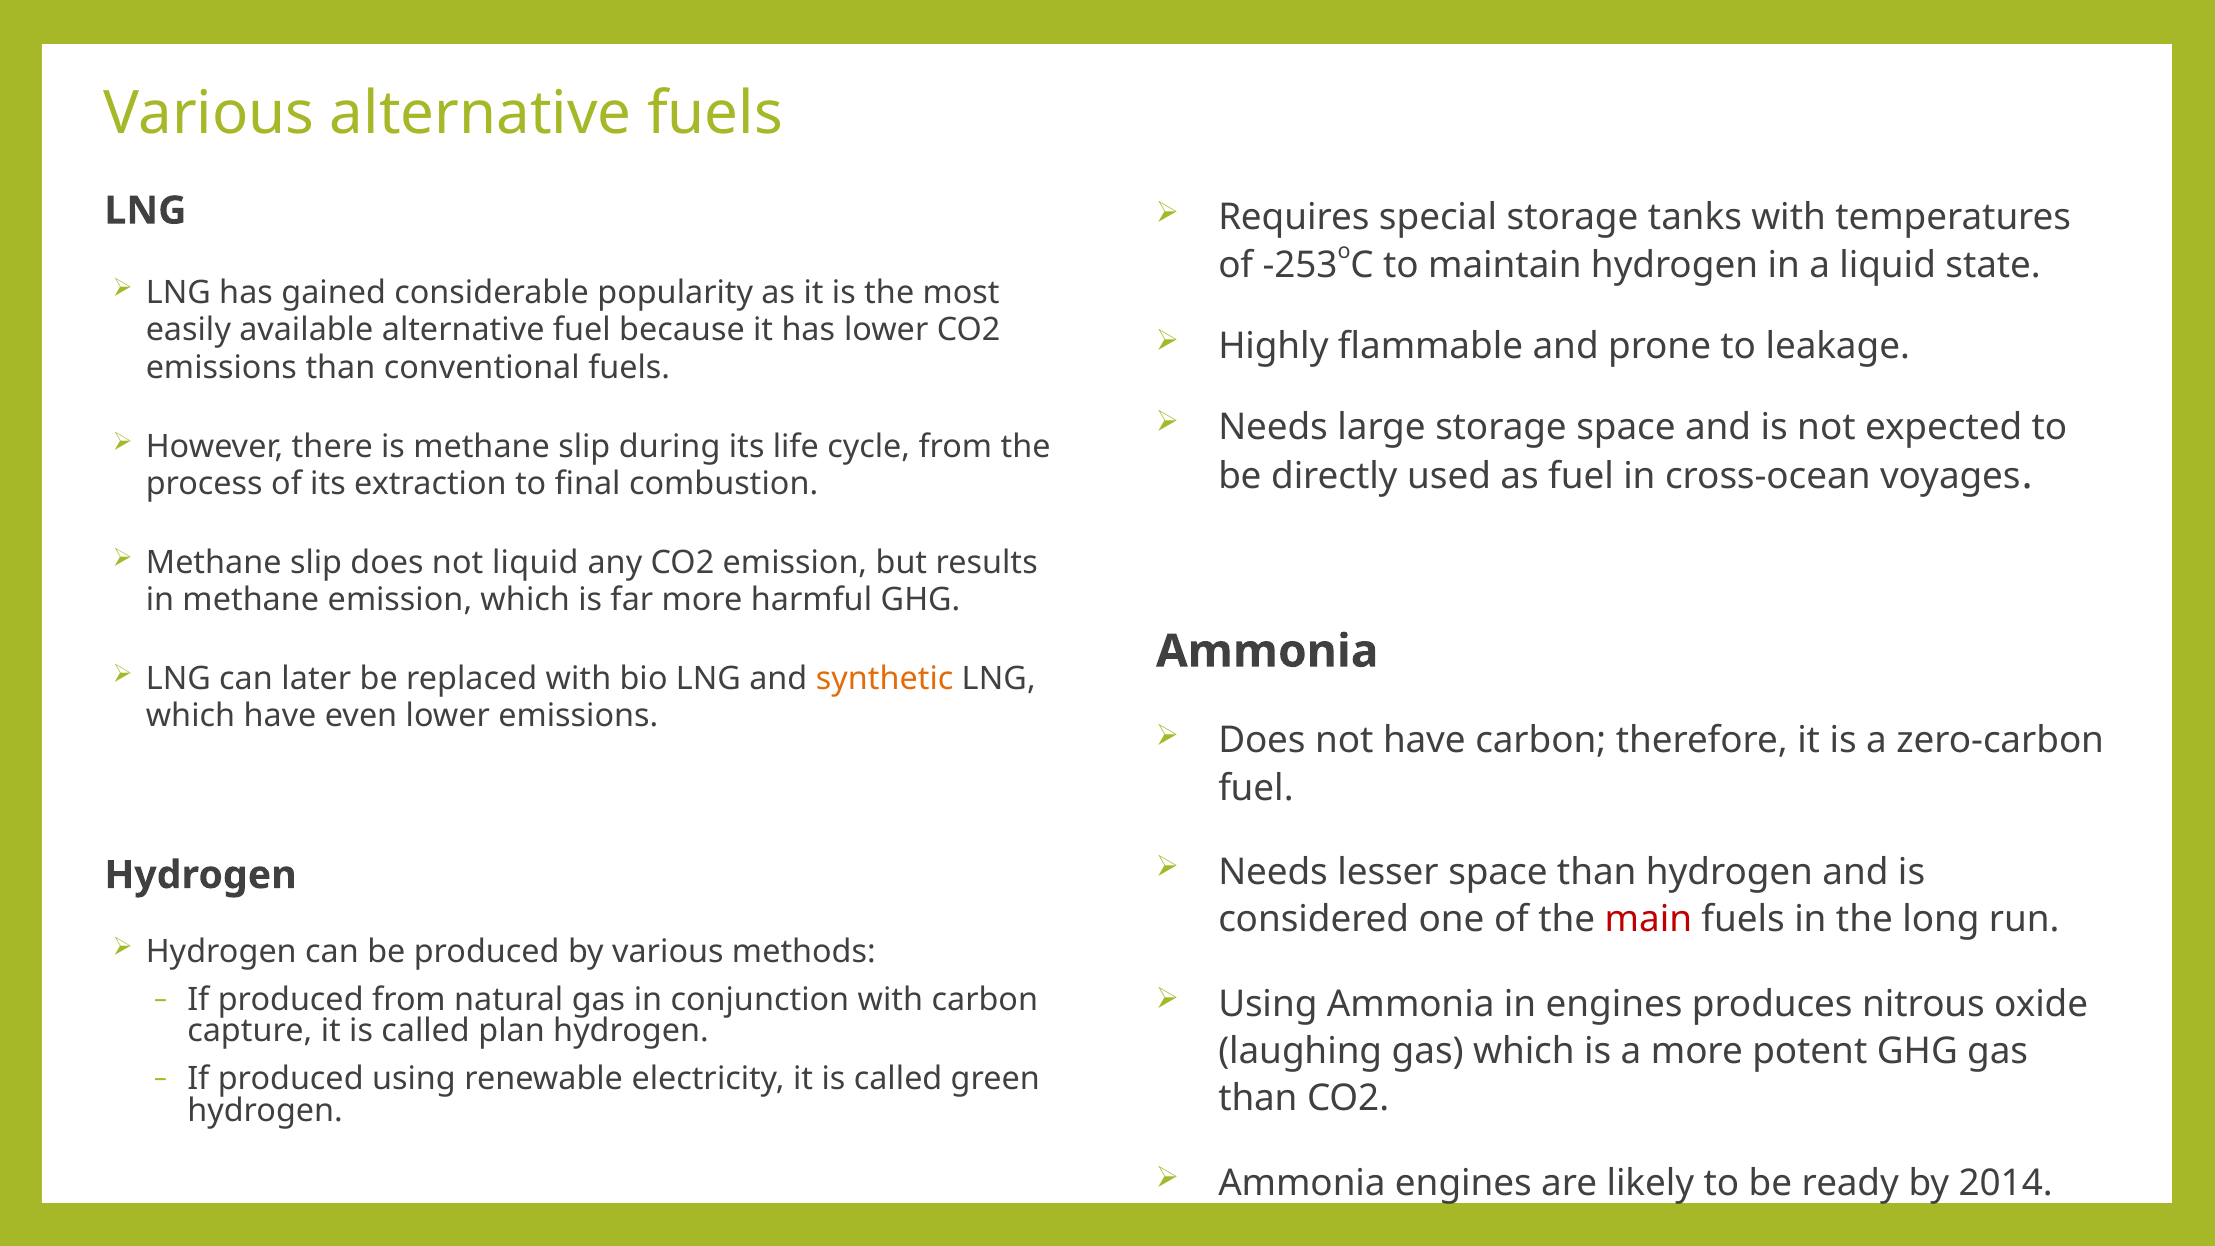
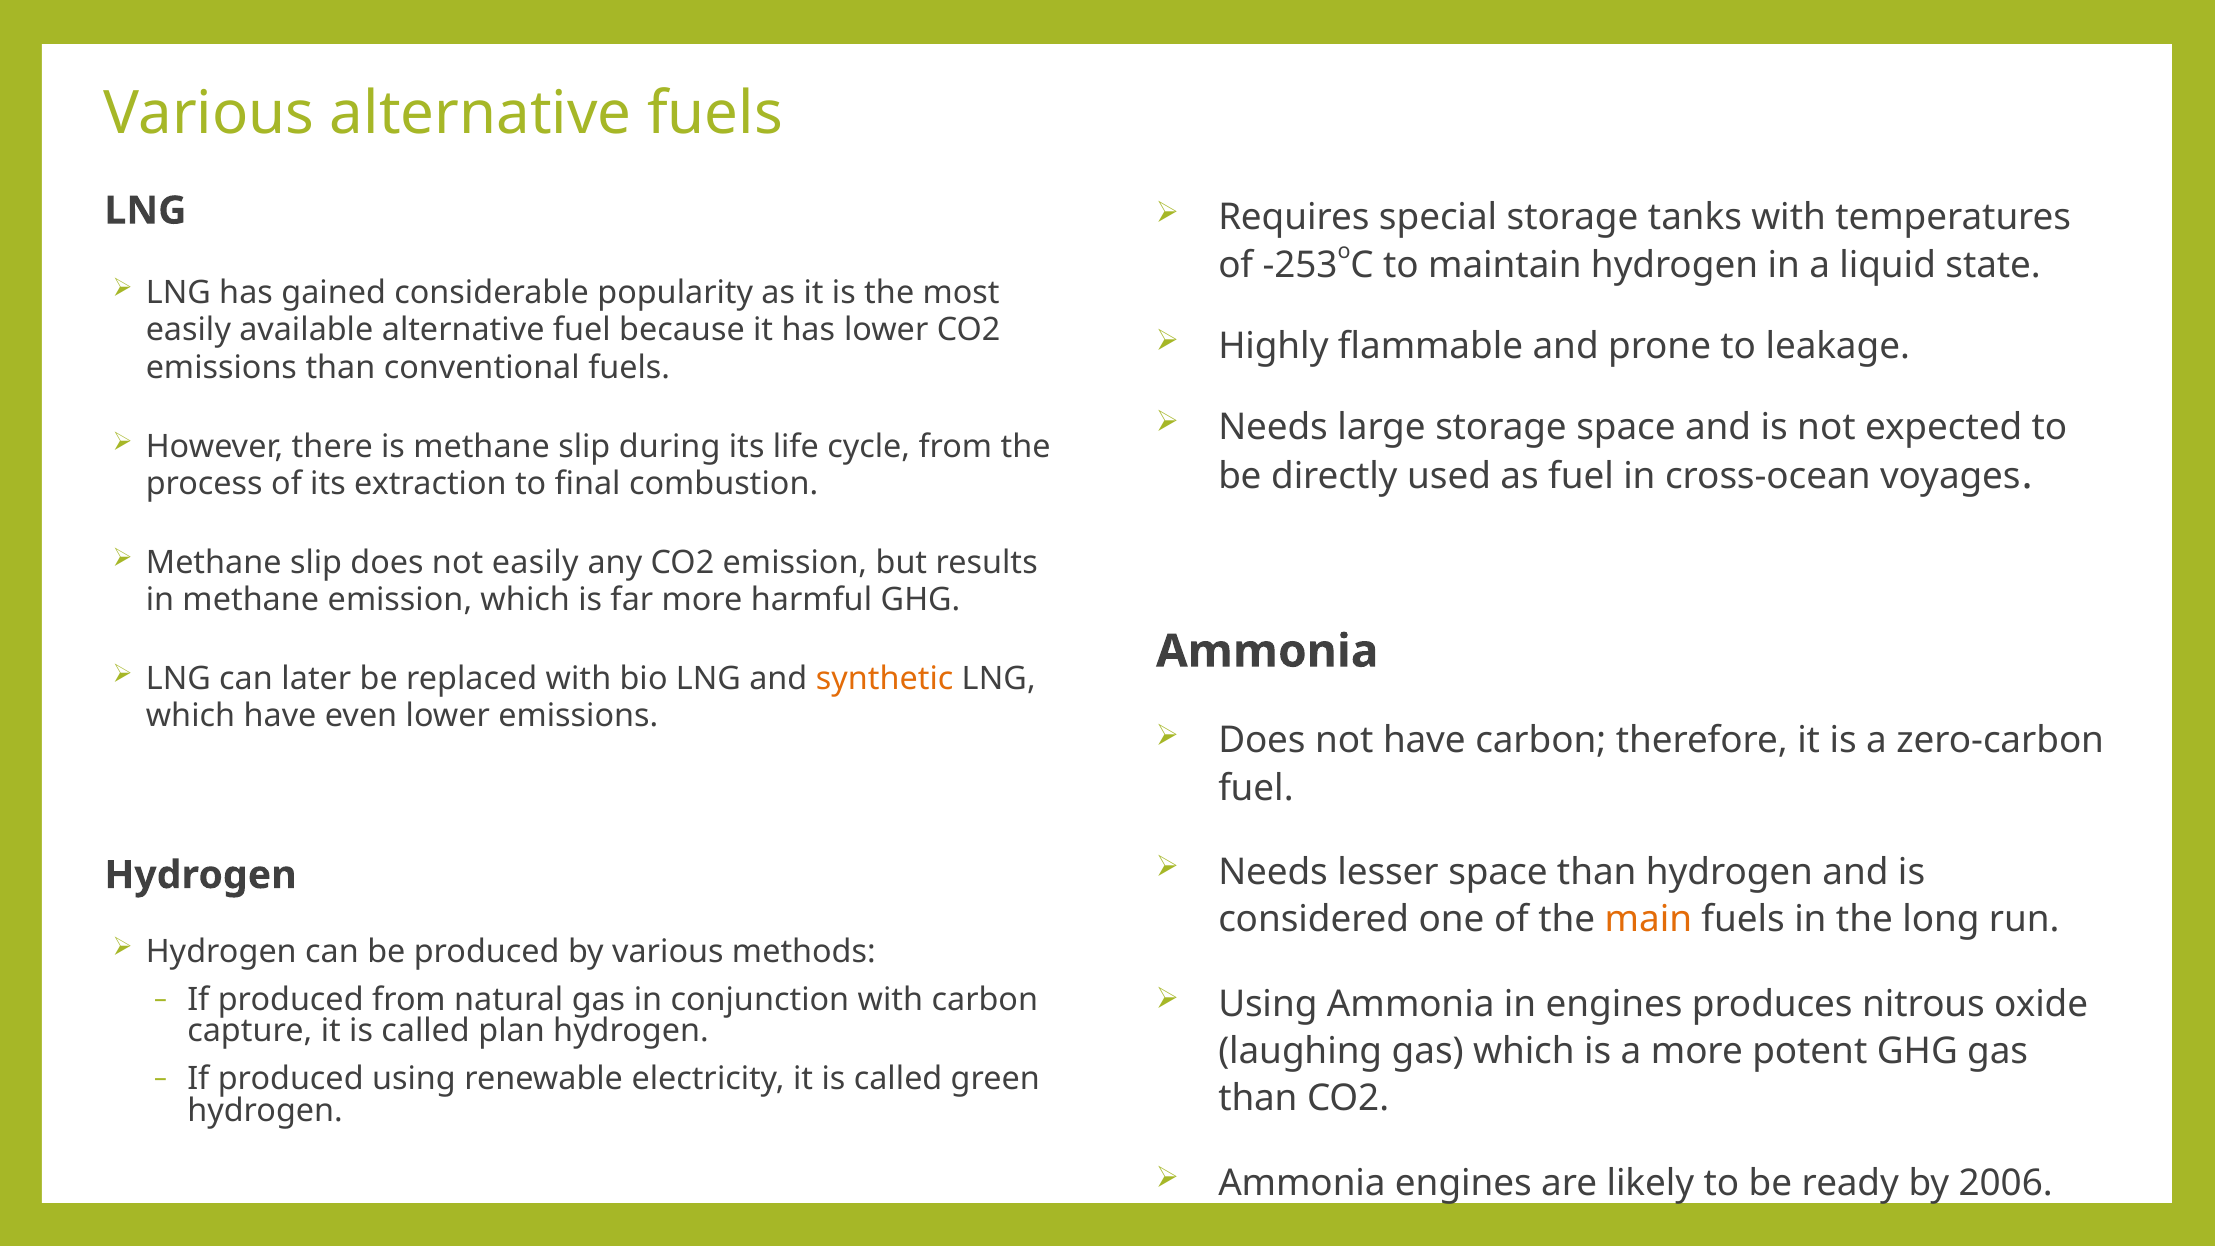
not liquid: liquid -> easily
main colour: red -> orange
2014: 2014 -> 2006
